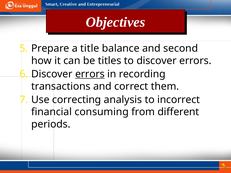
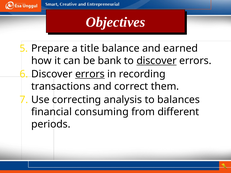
second: second -> earned
titles: titles -> bank
discover at (157, 61) underline: none -> present
incorrect: incorrect -> balances
